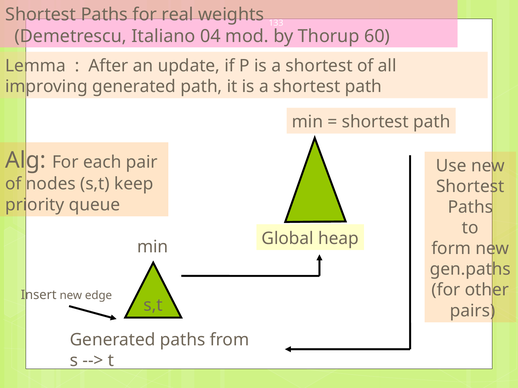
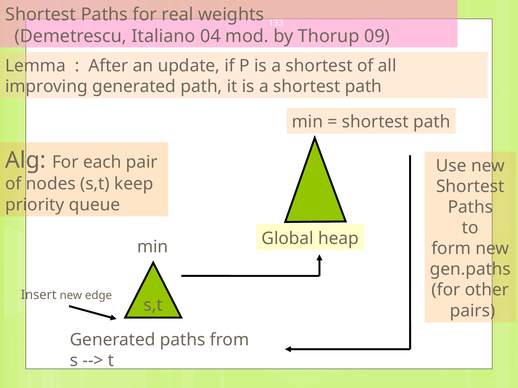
60: 60 -> 09
